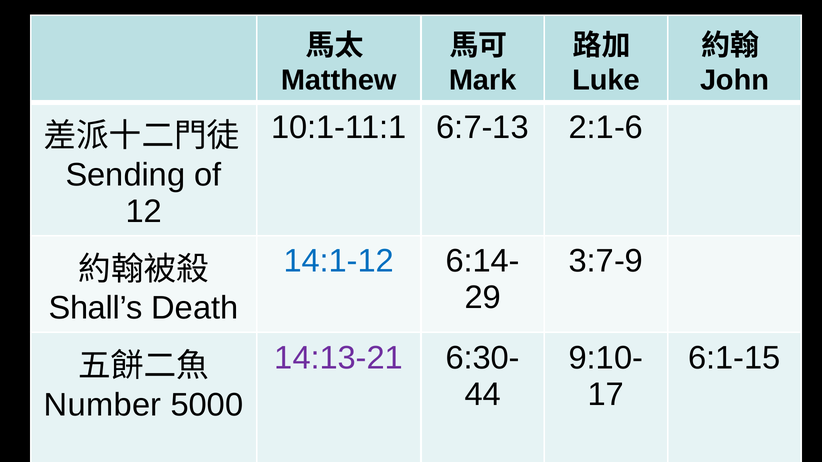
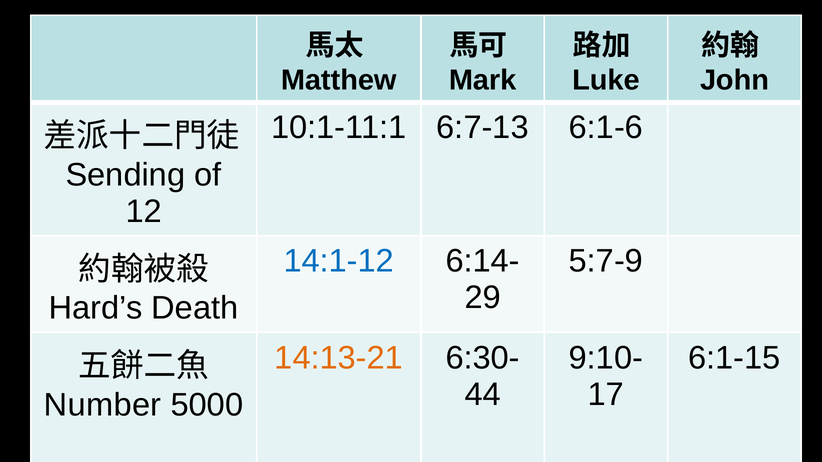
2:1-6: 2:1-6 -> 6:1-6
3:7-9: 3:7-9 -> 5:7-9
Shall’s: Shall’s -> Hard’s
14:13-21 colour: purple -> orange
